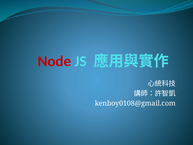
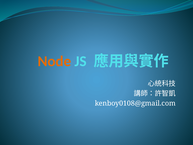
Node colour: red -> orange
